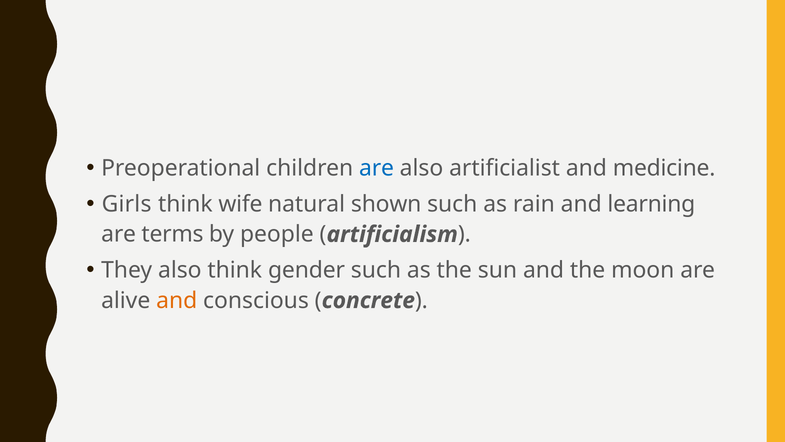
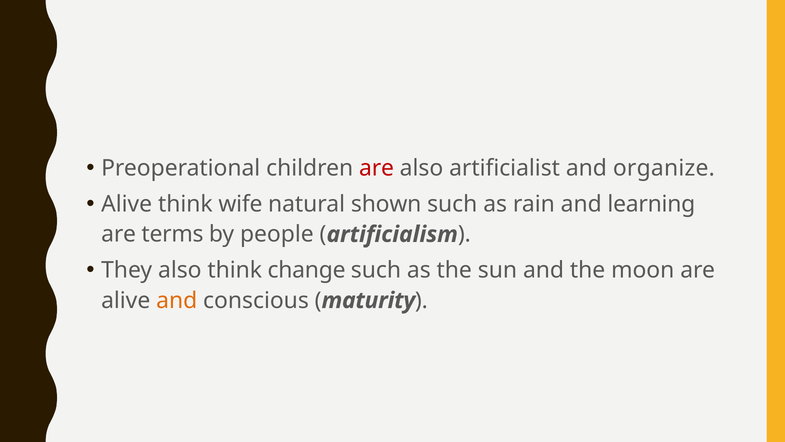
are at (377, 168) colour: blue -> red
medicine: medicine -> organize
Girls at (127, 204): Girls -> Alive
gender: gender -> change
concrete: concrete -> maturity
